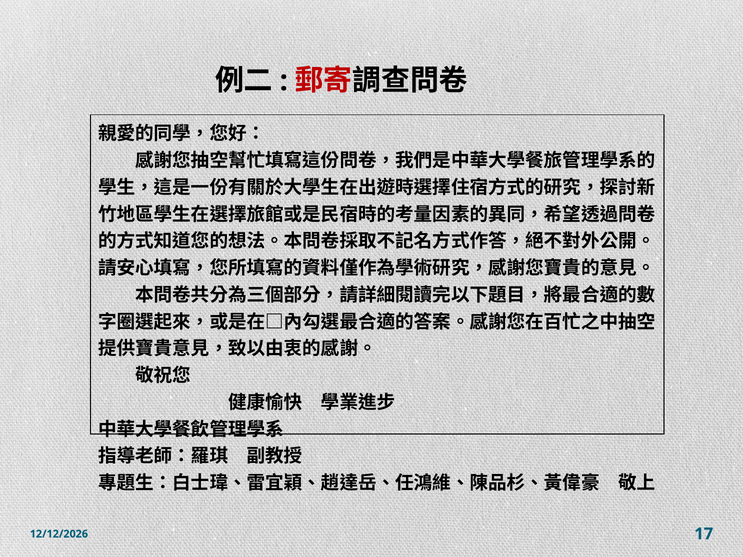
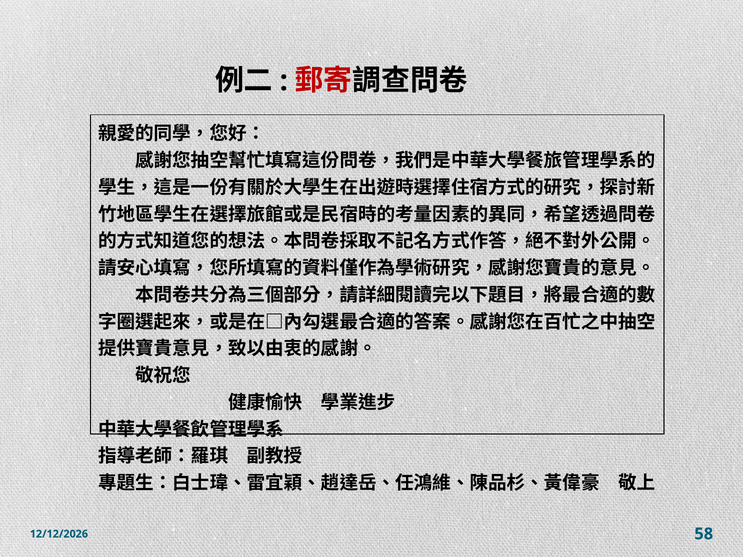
17: 17 -> 58
